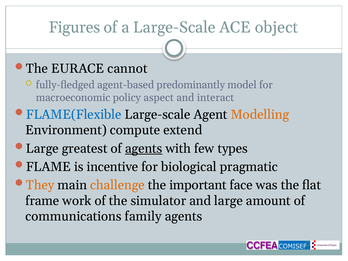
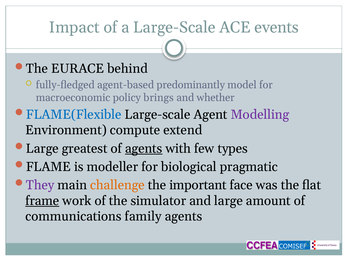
Figures: Figures -> Impact
object: object -> events
cannot: cannot -> behind
aspect: aspect -> brings
interact: interact -> whether
Modelling colour: orange -> purple
incentive: incentive -> modeller
They colour: orange -> purple
frame underline: none -> present
